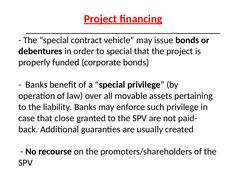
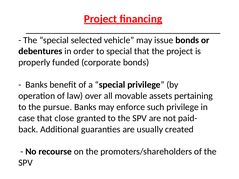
contract: contract -> selected
liability: liability -> pursue
